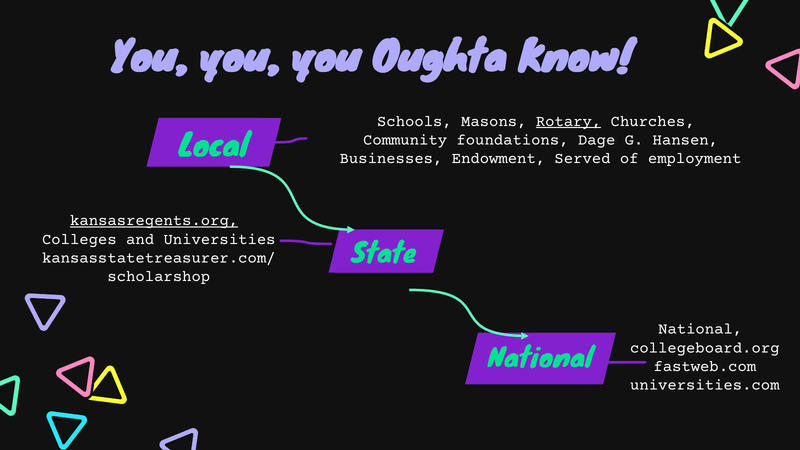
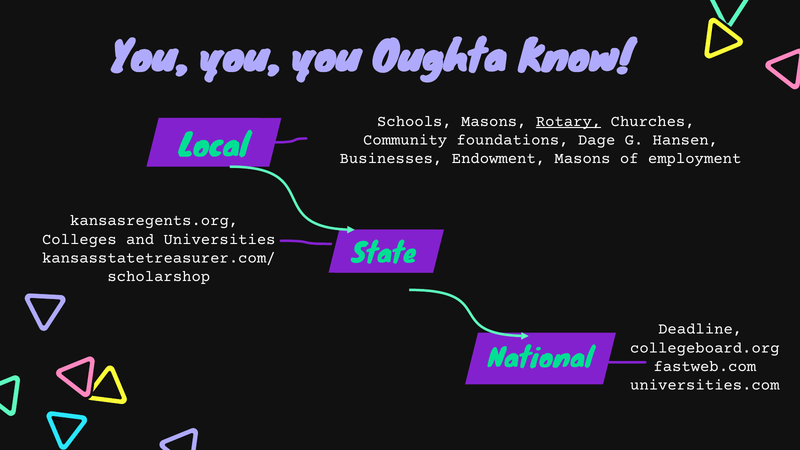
Endowment Served: Served -> Masons
kansasregents.org underline: present -> none
National at (700, 329): National -> Deadline
